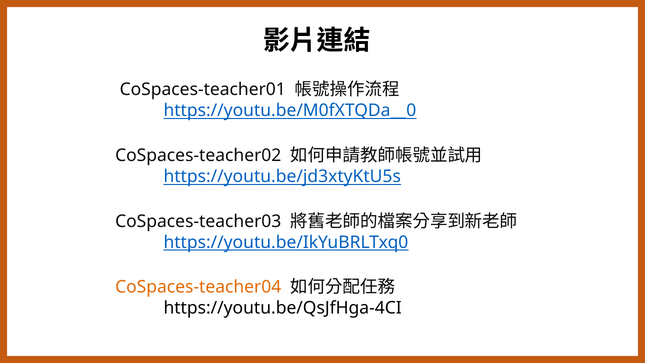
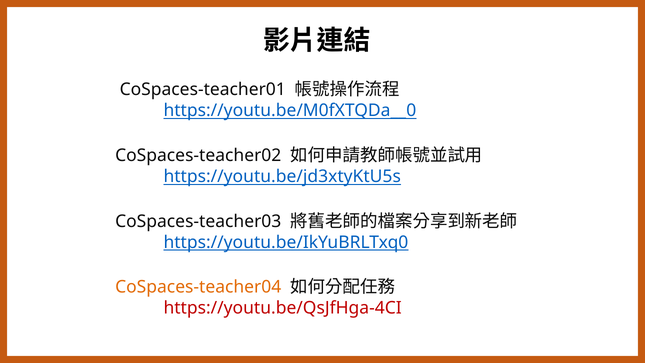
https://youtu.be/QsJfHga-4CI colour: black -> red
